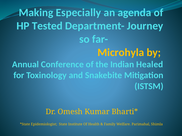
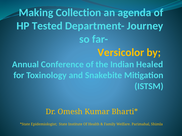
Especially: Especially -> Collection
Microhyla: Microhyla -> Versicolor
